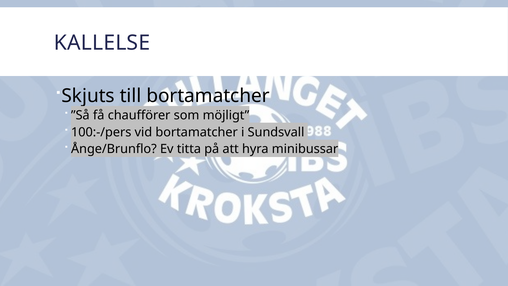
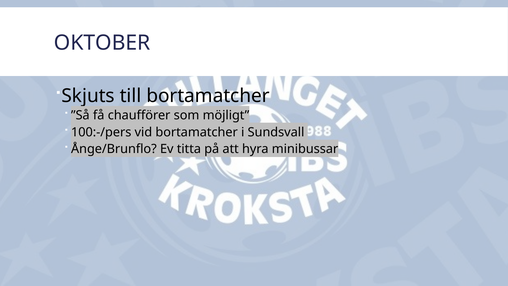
KALLELSE: KALLELSE -> OKTOBER
